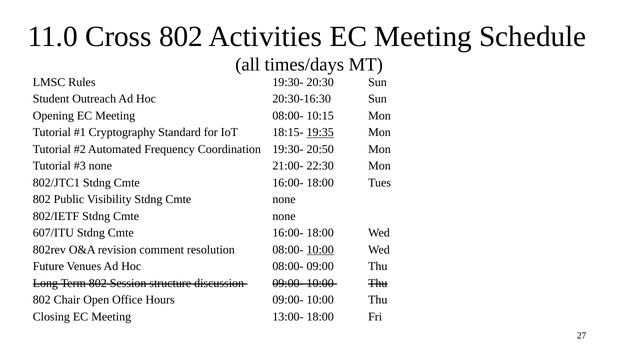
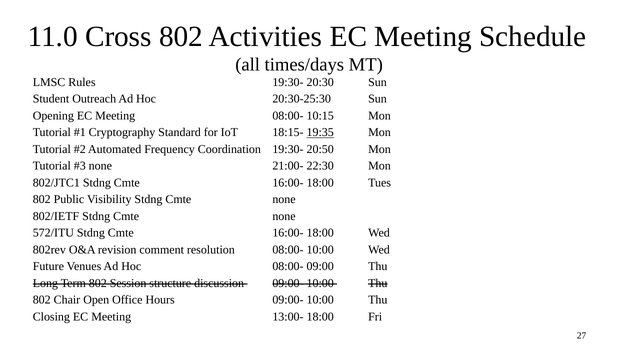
20:30-16:30: 20:30-16:30 -> 20:30-25:30
607/ITU: 607/ITU -> 572/ITU
10:00 at (320, 250) underline: present -> none
